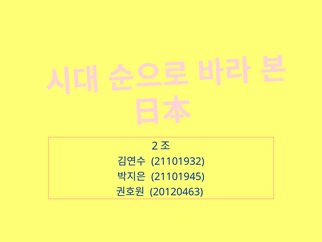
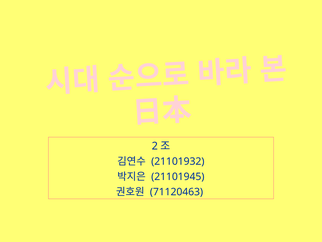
20120463: 20120463 -> 71120463
